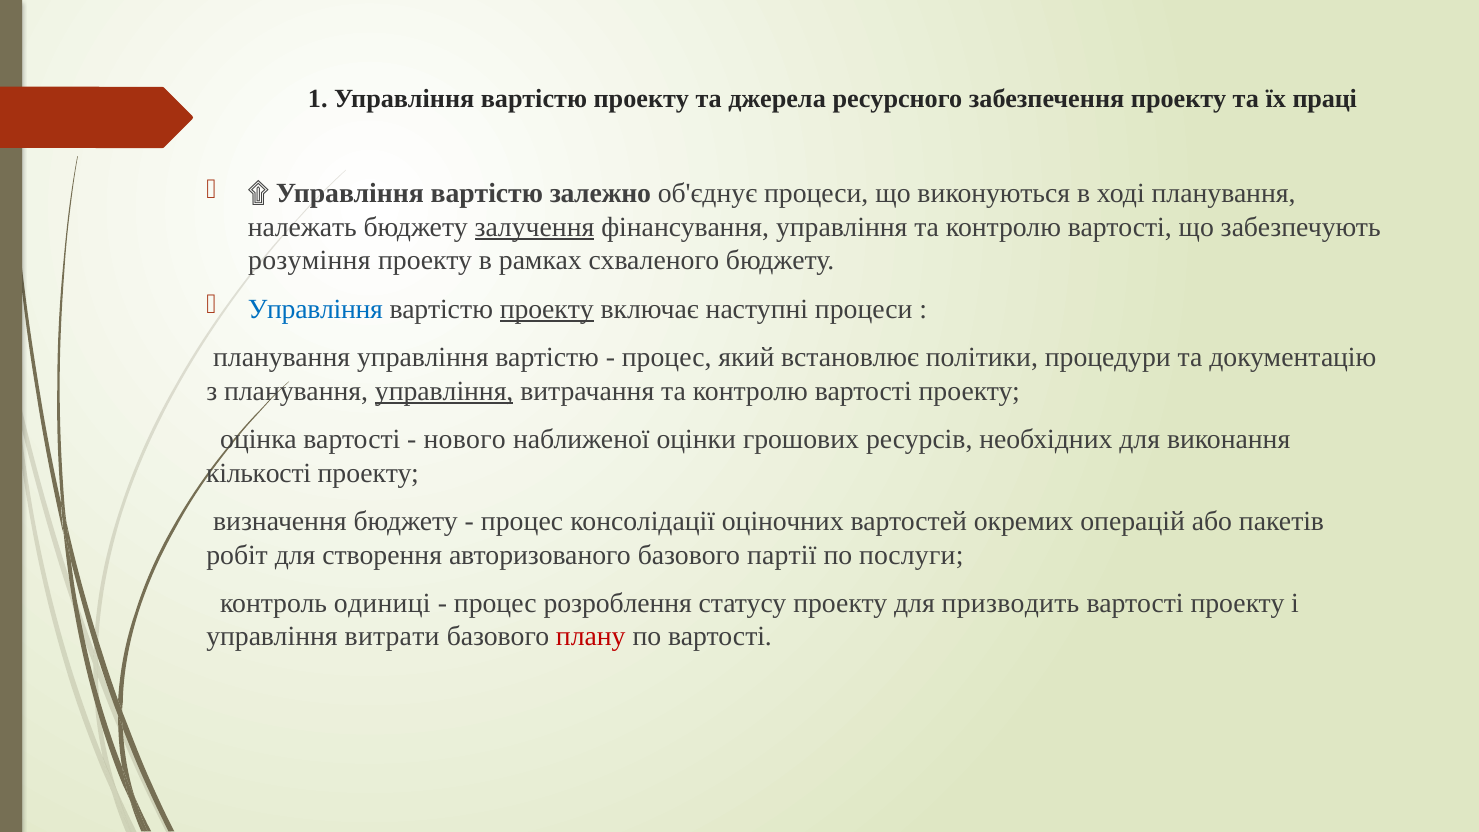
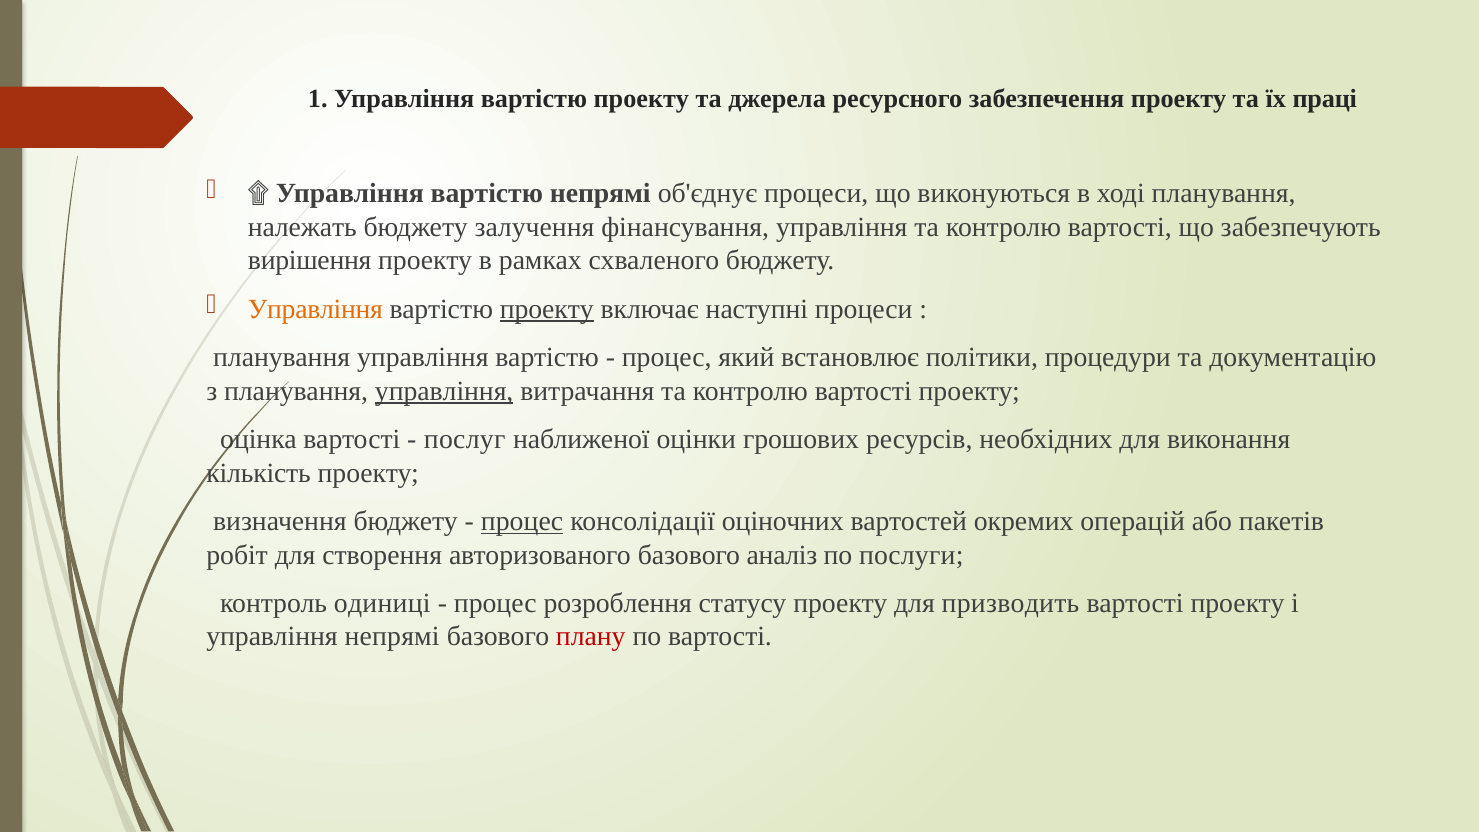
вартістю залежно: залежно -> непрямі
залучення underline: present -> none
розуміння: розуміння -> вирішення
Управління at (315, 309) colour: blue -> orange
нового: нового -> послуг
кількості: кількості -> кількість
процес at (522, 522) underline: none -> present
партії: партії -> аналіз
управління витрати: витрати -> непрямі
